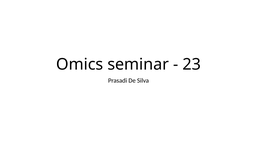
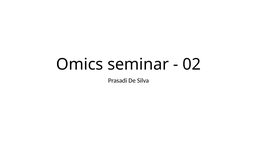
23: 23 -> 02
